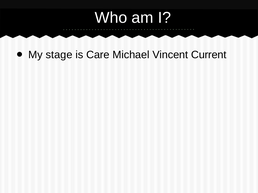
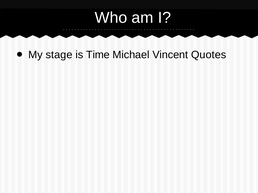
Care: Care -> Time
Current: Current -> Quotes
